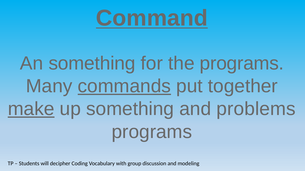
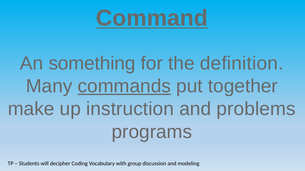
the programs: programs -> definition
make underline: present -> none
up something: something -> instruction
